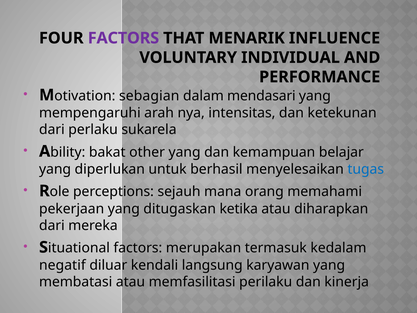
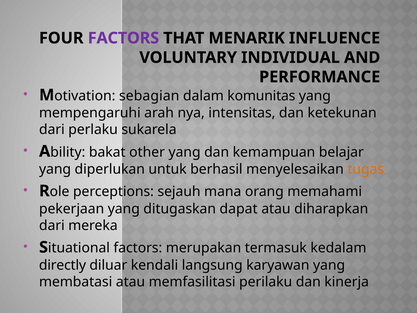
mendasari: mendasari -> komunitas
tugas colour: blue -> orange
ketika: ketika -> dapat
negatif: negatif -> directly
